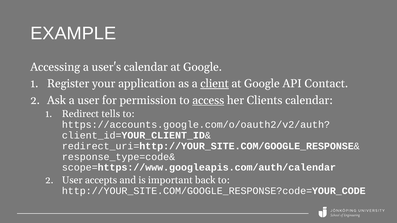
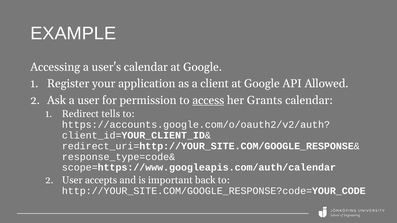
client underline: present -> none
Contact: Contact -> Allowed
Clients: Clients -> Grants
